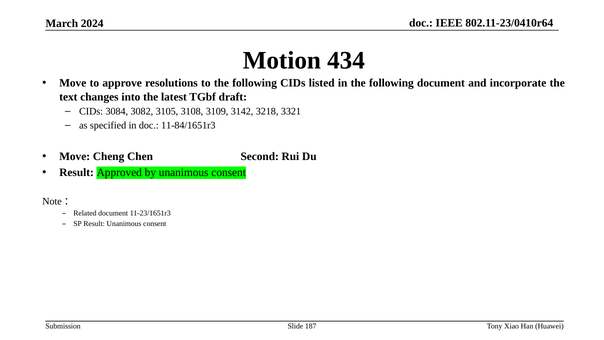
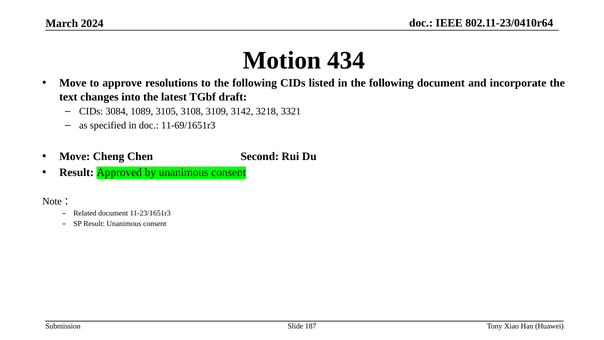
3082: 3082 -> 1089
11-84/1651r3: 11-84/1651r3 -> 11-69/1651r3
